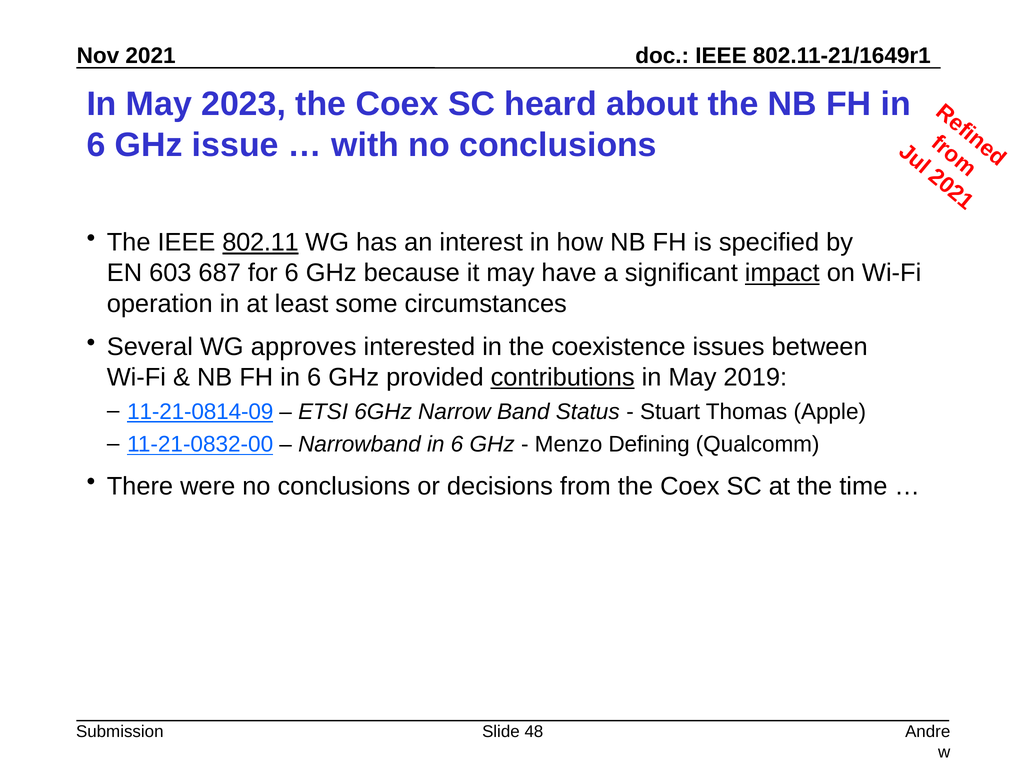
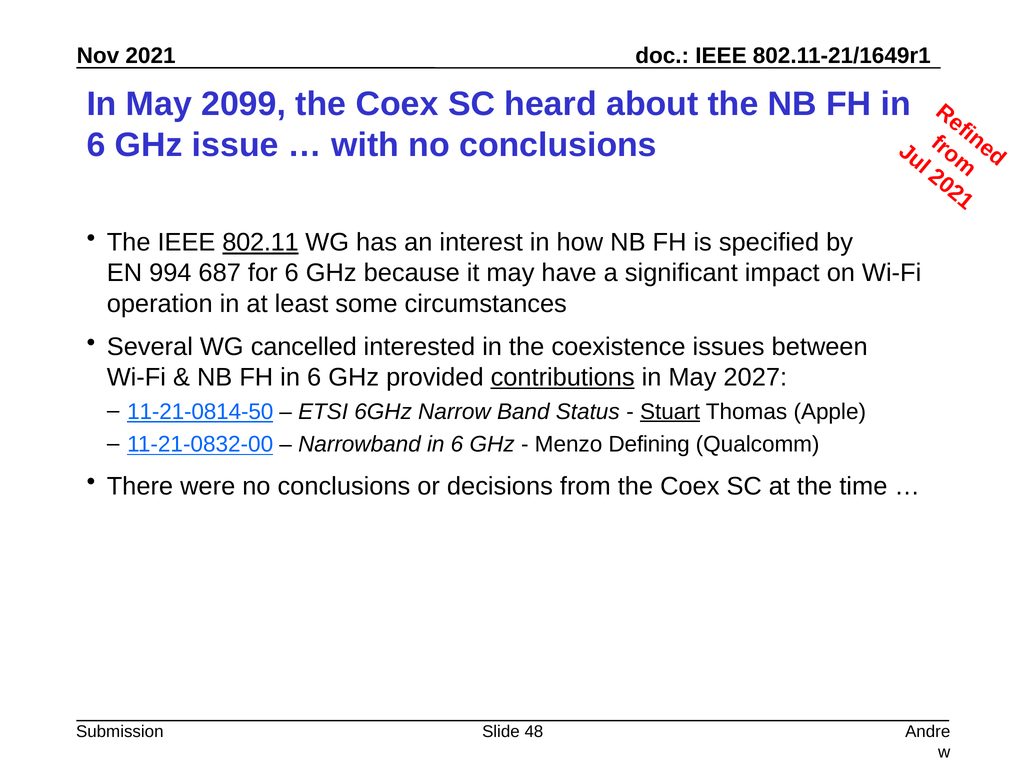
2023: 2023 -> 2099
603: 603 -> 994
impact underline: present -> none
approves: approves -> cancelled
2019: 2019 -> 2027
11-21-0814-09: 11-21-0814-09 -> 11-21-0814-50
Stuart underline: none -> present
